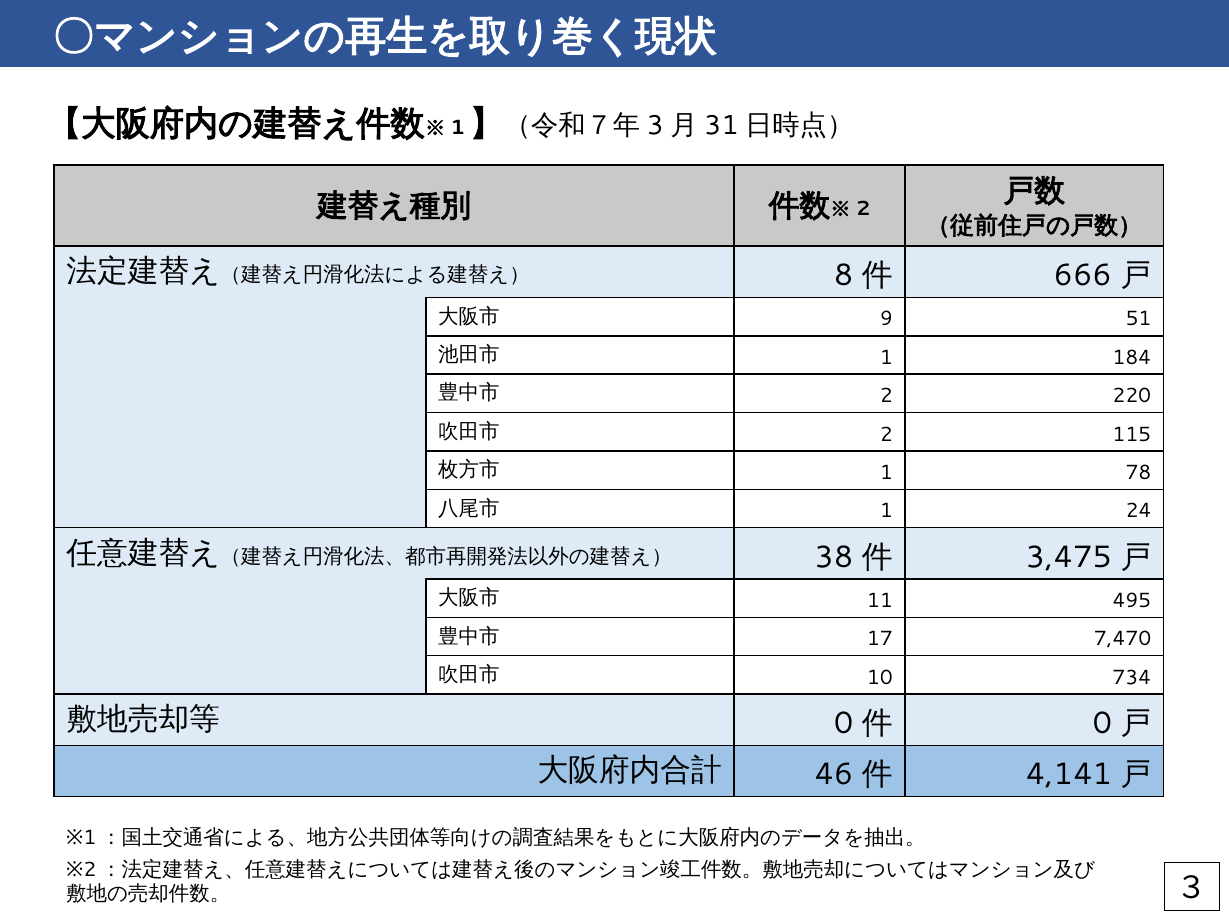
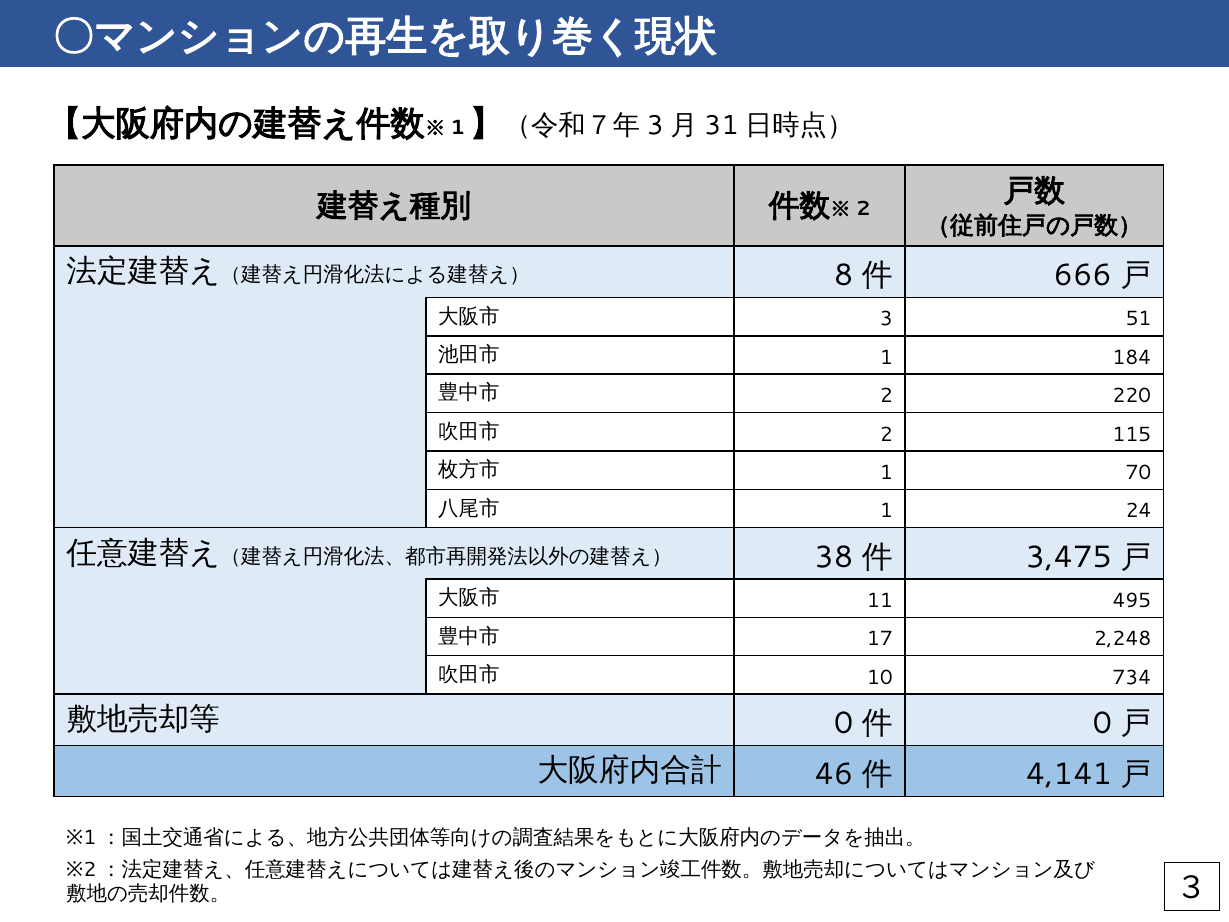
9: 9 -> 3
78: 78 -> 70
7,470: 7,470 -> 2,248
